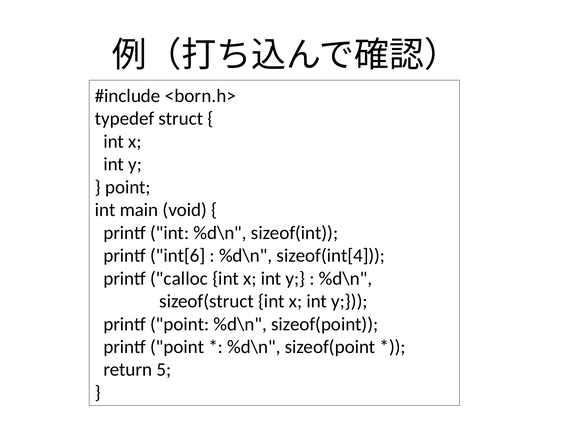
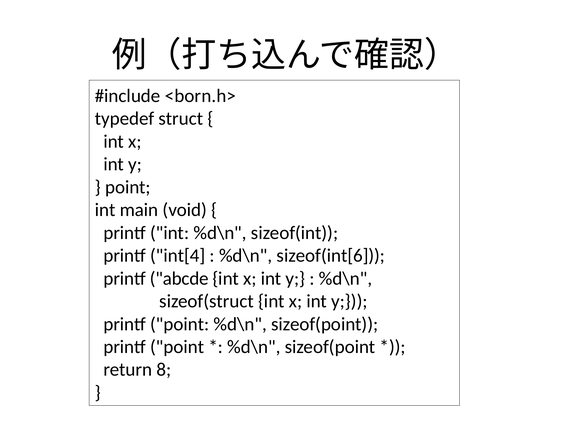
int[6: int[6 -> int[4
sizeof(int[4: sizeof(int[4 -> sizeof(int[6
calloc: calloc -> abcde
5: 5 -> 8
